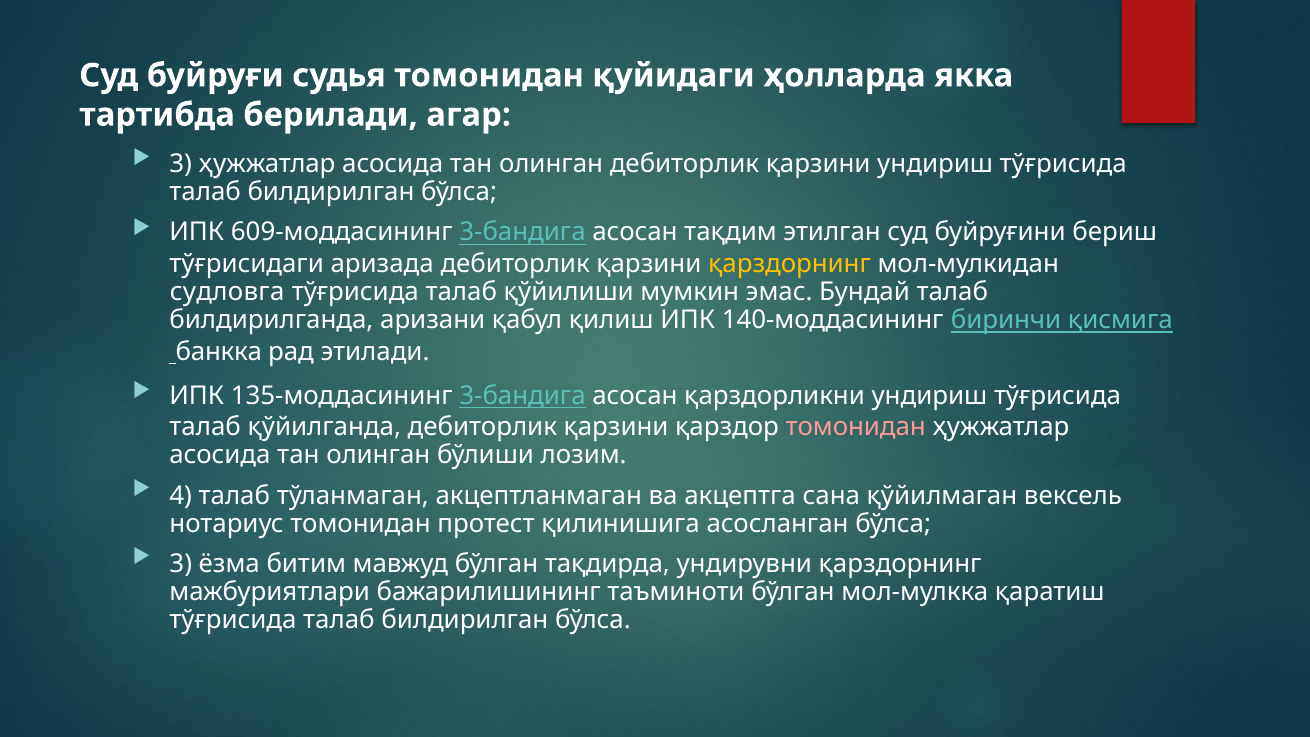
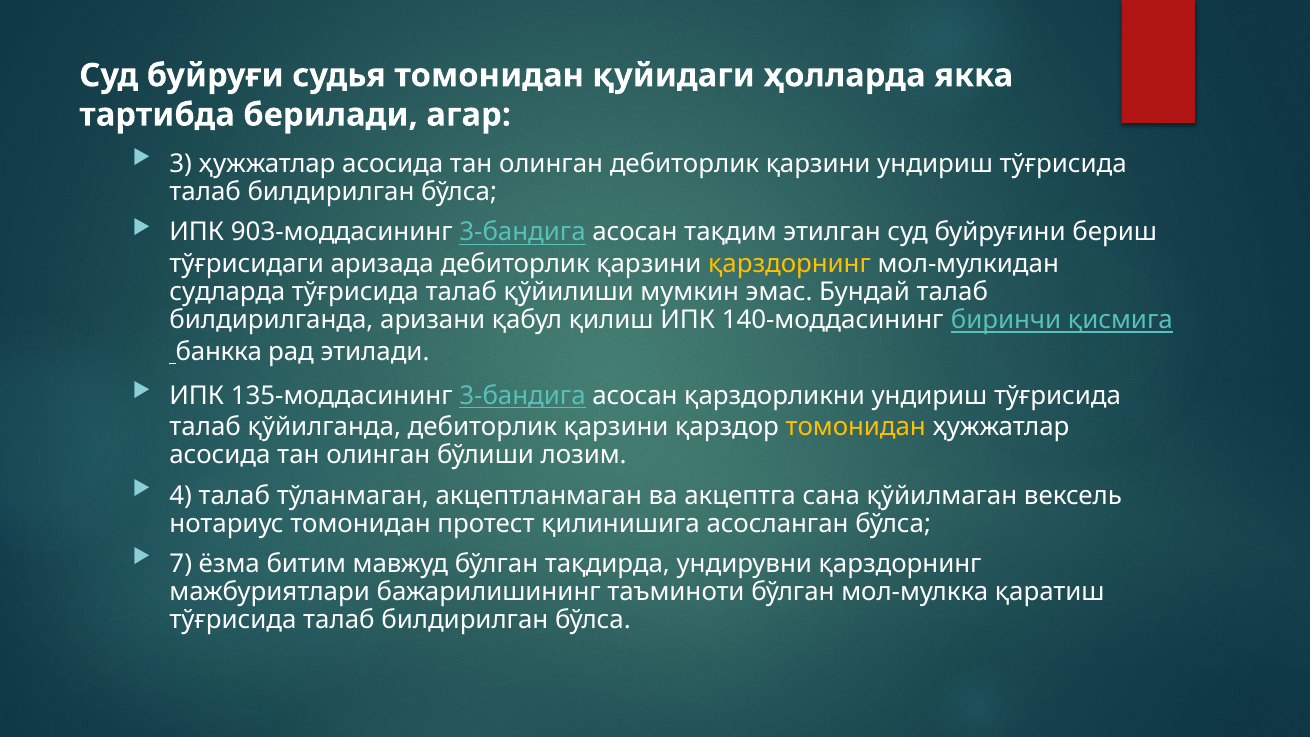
609-моддасининг: 609-моддасининг -> 903-моддасининг
судловга: судловга -> судларда
томонидан at (856, 427) colour: pink -> yellow
3 at (181, 564): 3 -> 7
